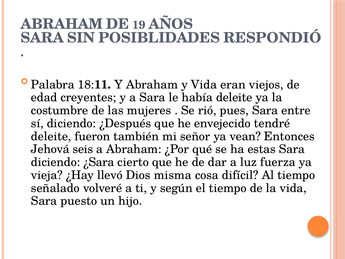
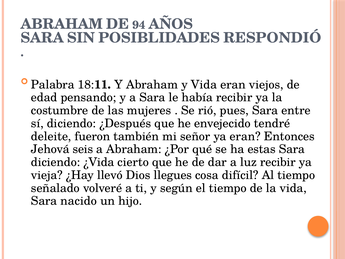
19: 19 -> 94
creyentes: creyentes -> pensando
había deleite: deleite -> recibir
ya vean: vean -> eran
¿Sara: ¿Sara -> ¿Vida
luz fuerza: fuerza -> recibir
misma: misma -> llegues
puesto: puesto -> nacido
